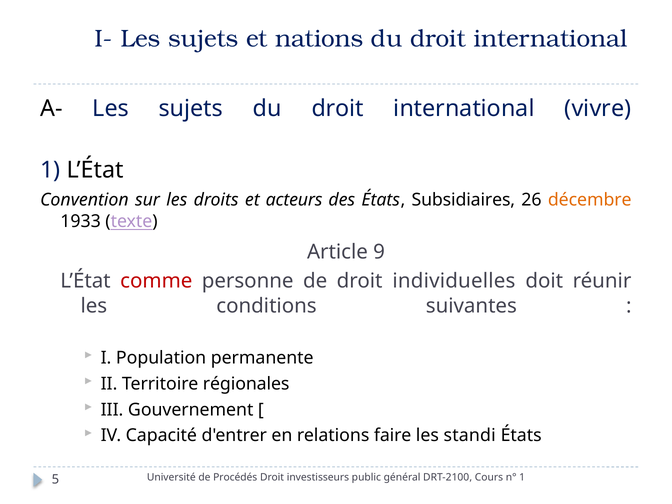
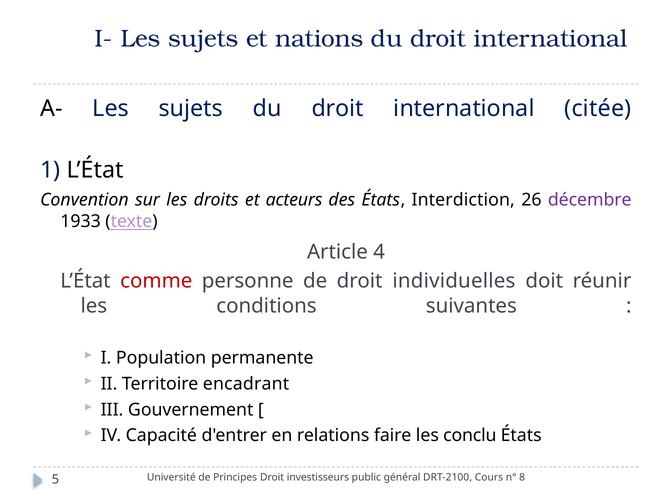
vivre: vivre -> citée
Subsidiaires: Subsidiaires -> Interdiction
décembre colour: orange -> purple
9: 9 -> 4
régionales: régionales -> encadrant
standi: standi -> conclu
Procédés: Procédés -> Principes
n° 1: 1 -> 8
